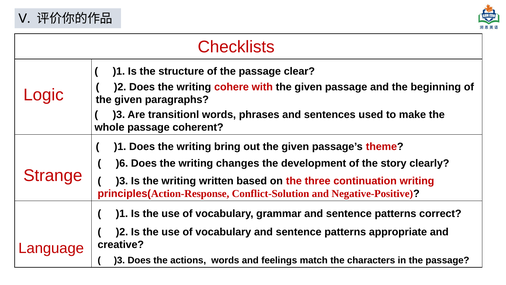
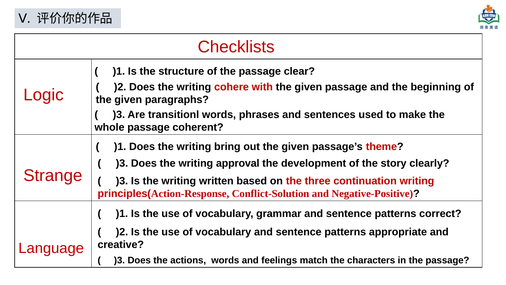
)6 at (122, 163): )6 -> )3
changes: changes -> approval
